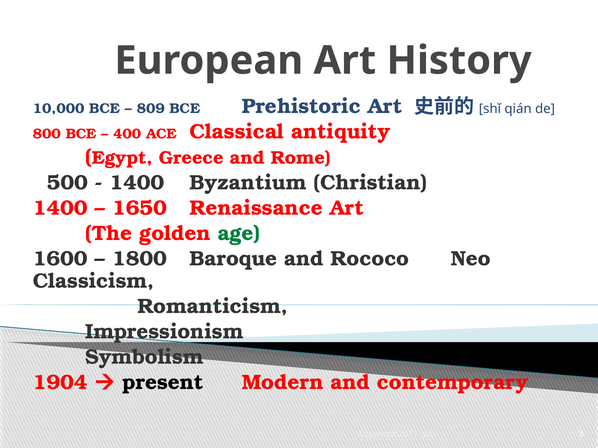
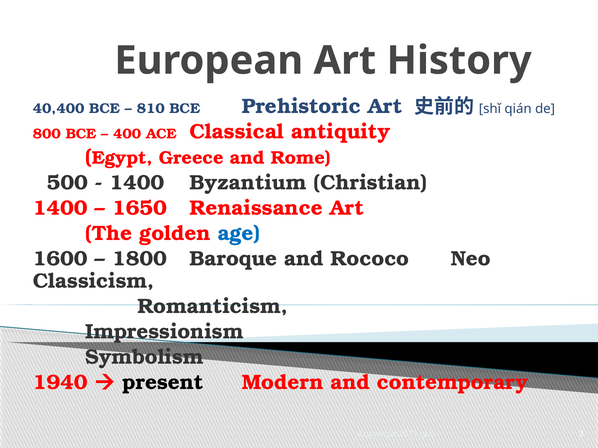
10,000: 10,000 -> 40,400
809: 809 -> 810
age colour: green -> blue
1904: 1904 -> 1940
